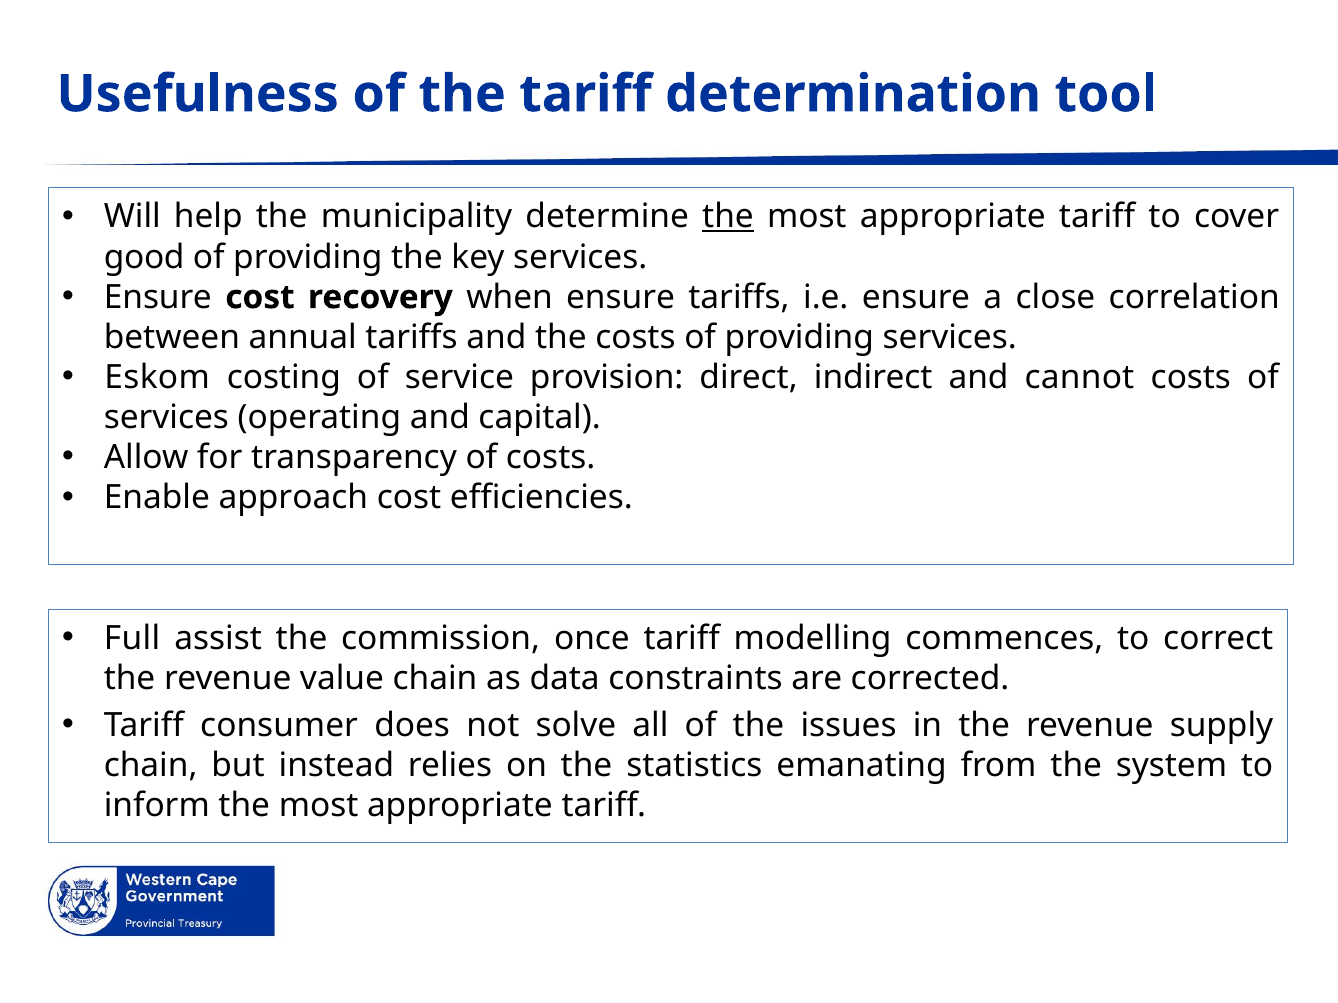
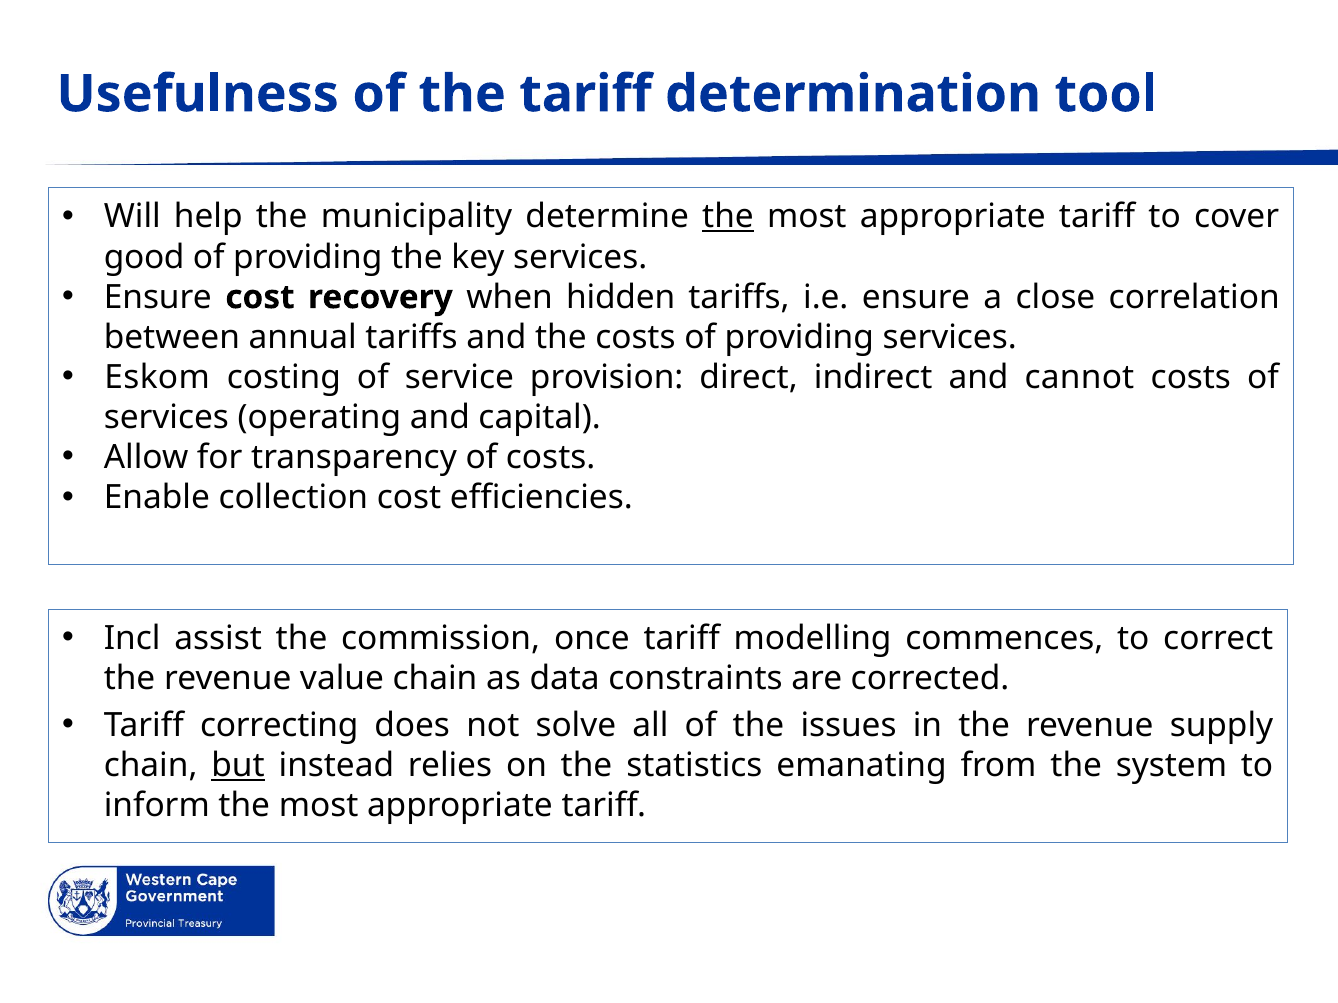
when ensure: ensure -> hidden
approach: approach -> collection
Full: Full -> Incl
consumer: consumer -> correcting
but underline: none -> present
